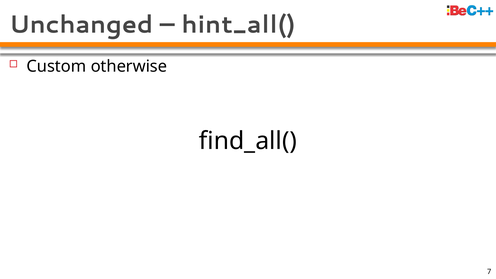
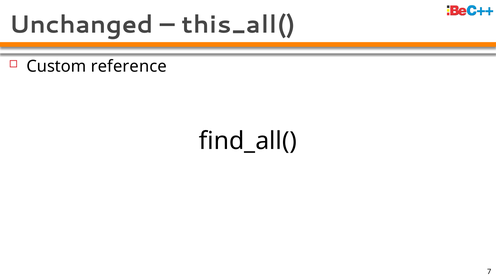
hint_all(: hint_all( -> this_all(
otherwise: otherwise -> reference
